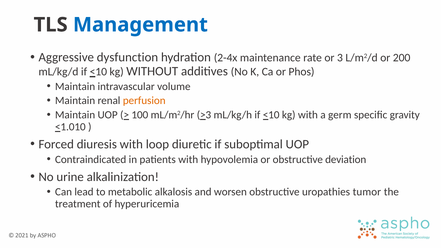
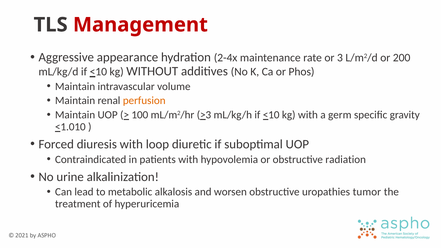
Management colour: blue -> red
dysfunction: dysfunction -> appearance
deviation: deviation -> radiation
